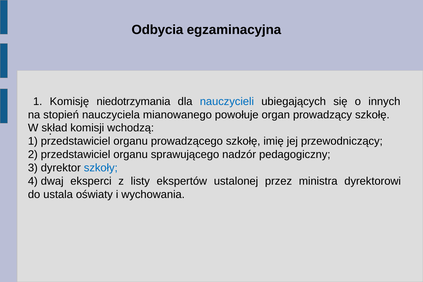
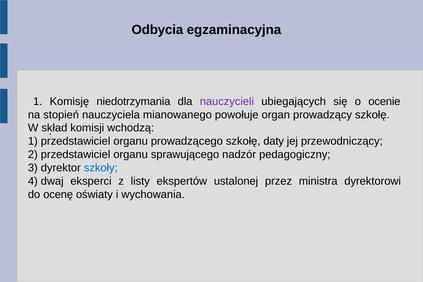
nauczycieli colour: blue -> purple
innych: innych -> ocenie
imię: imię -> daty
ustala: ustala -> ocenę
